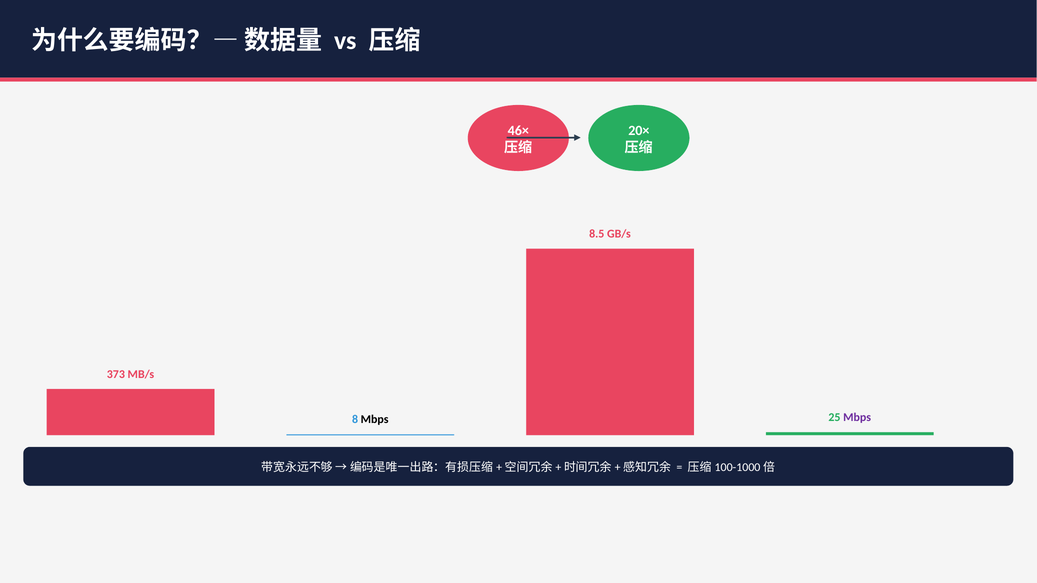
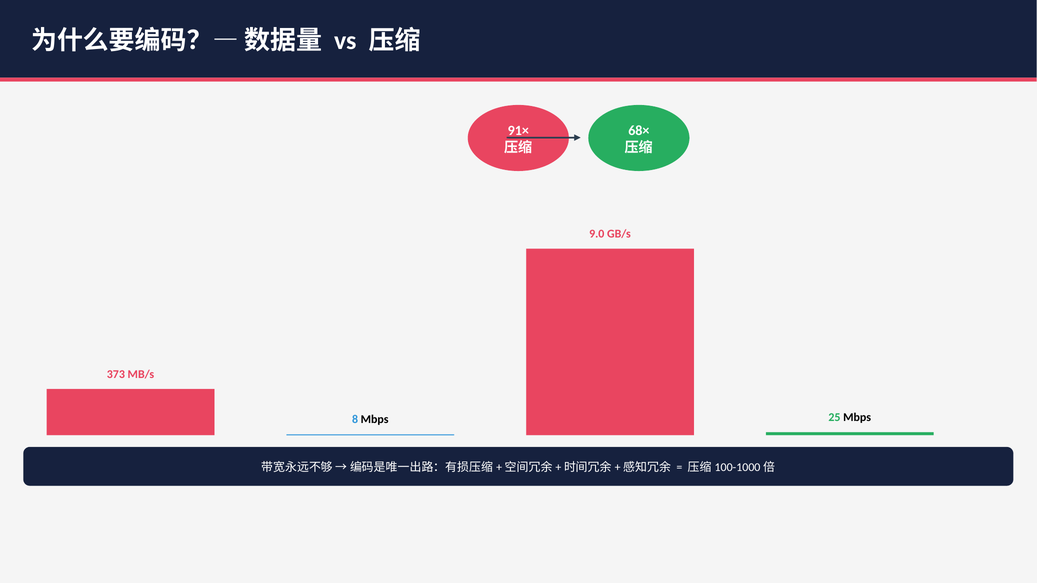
46×: 46× -> 91×
20×: 20× -> 68×
8.5: 8.5 -> 9.0
Mbps at (857, 418) colour: purple -> black
